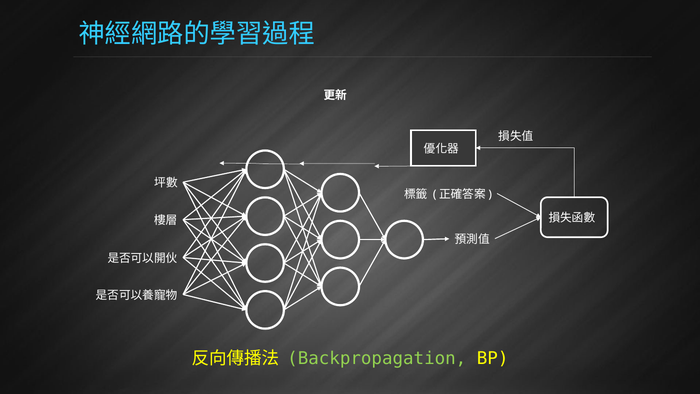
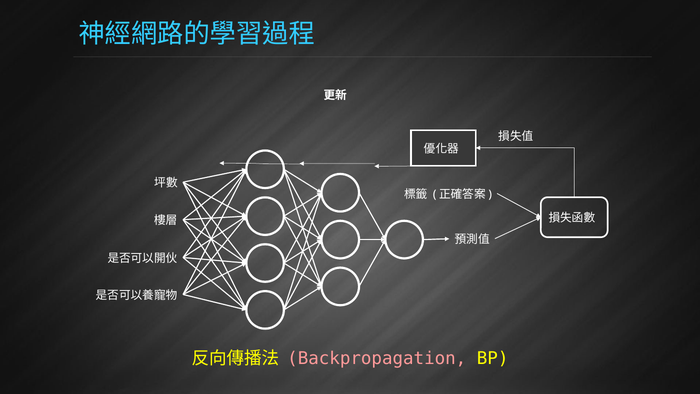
Backpropagation colour: light green -> pink
